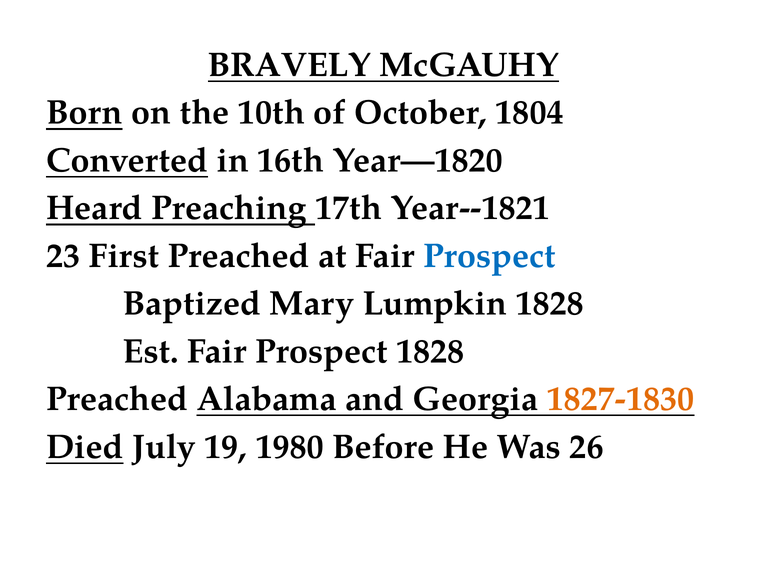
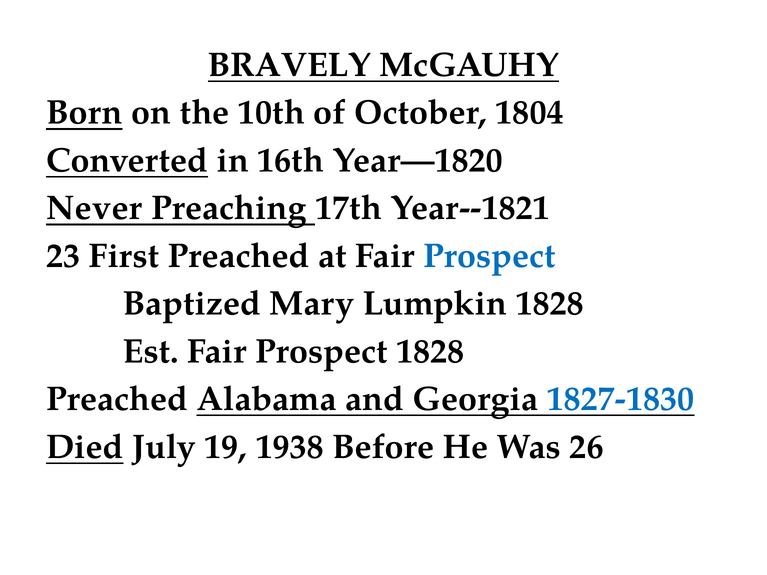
Heard: Heard -> Never
1827-1830 colour: orange -> blue
1980: 1980 -> 1938
